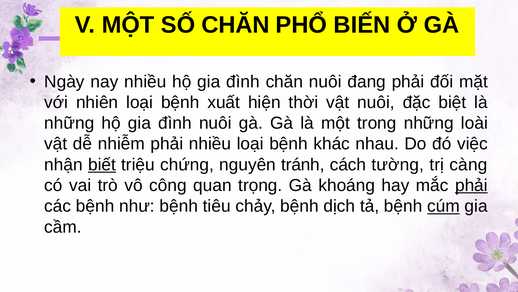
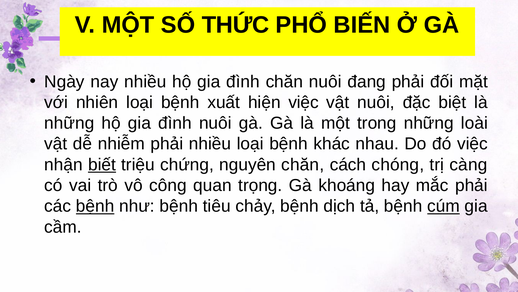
SỐ CHĂN: CHĂN -> THỨC
hiện thời: thời -> việc
nguyên tránh: tránh -> chăn
tường: tường -> chóng
phải at (471, 185) underline: present -> none
bệnh at (95, 206) underline: none -> present
